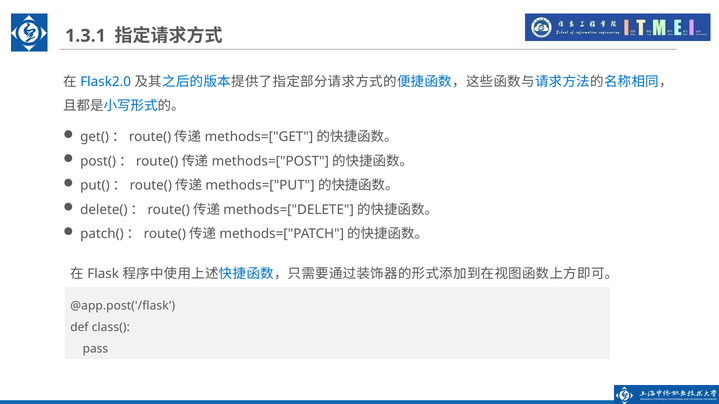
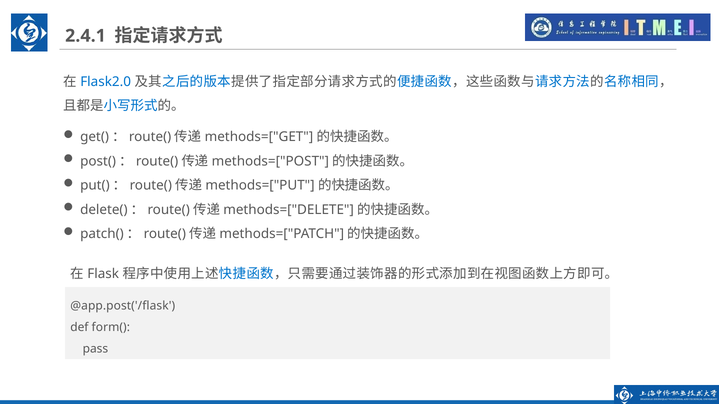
1.3.1: 1.3.1 -> 2.4.1
class(: class( -> form(
